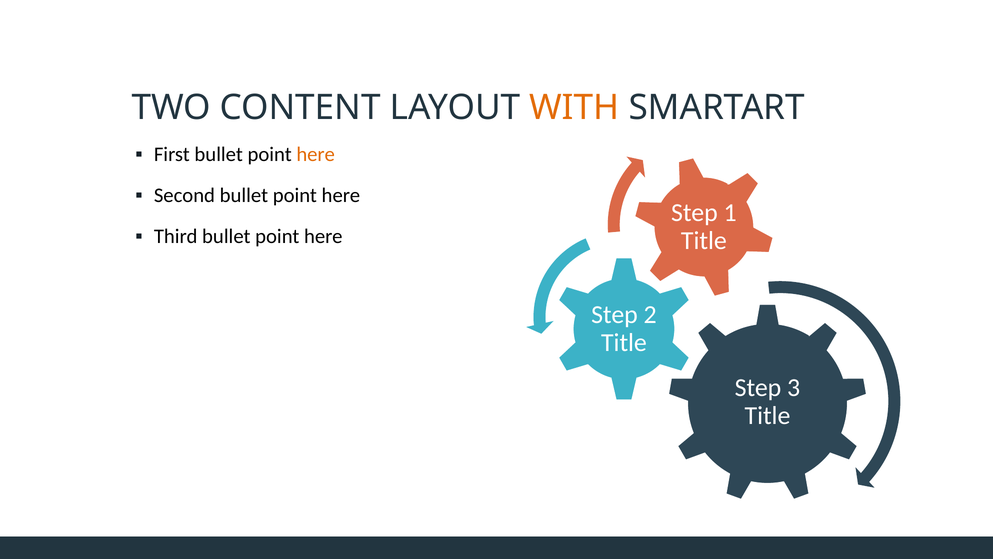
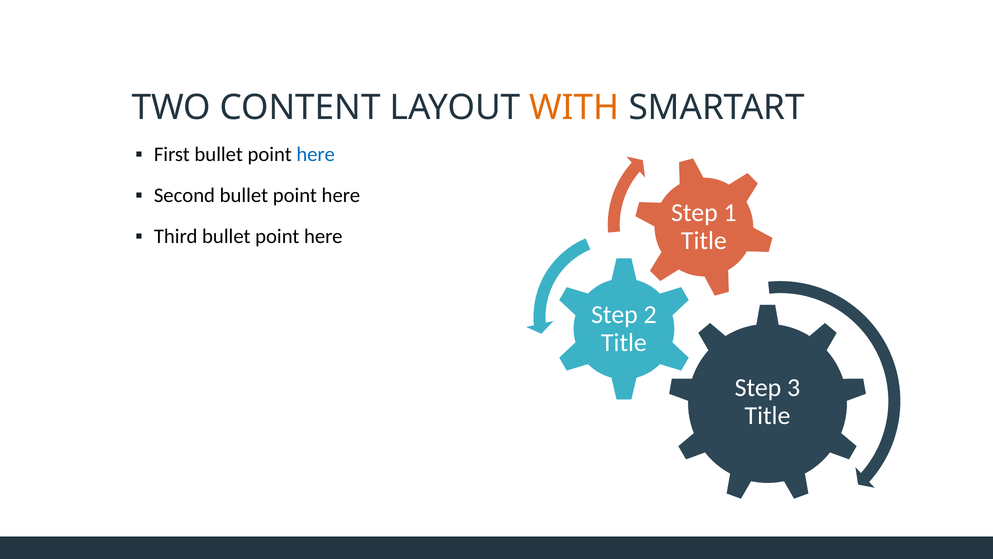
here at (316, 154) colour: orange -> blue
